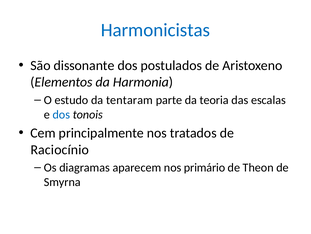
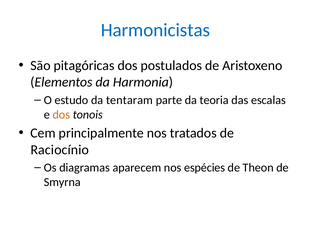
dissonante: dissonante -> pitagóricas
dos at (61, 114) colour: blue -> orange
primário: primário -> espécies
